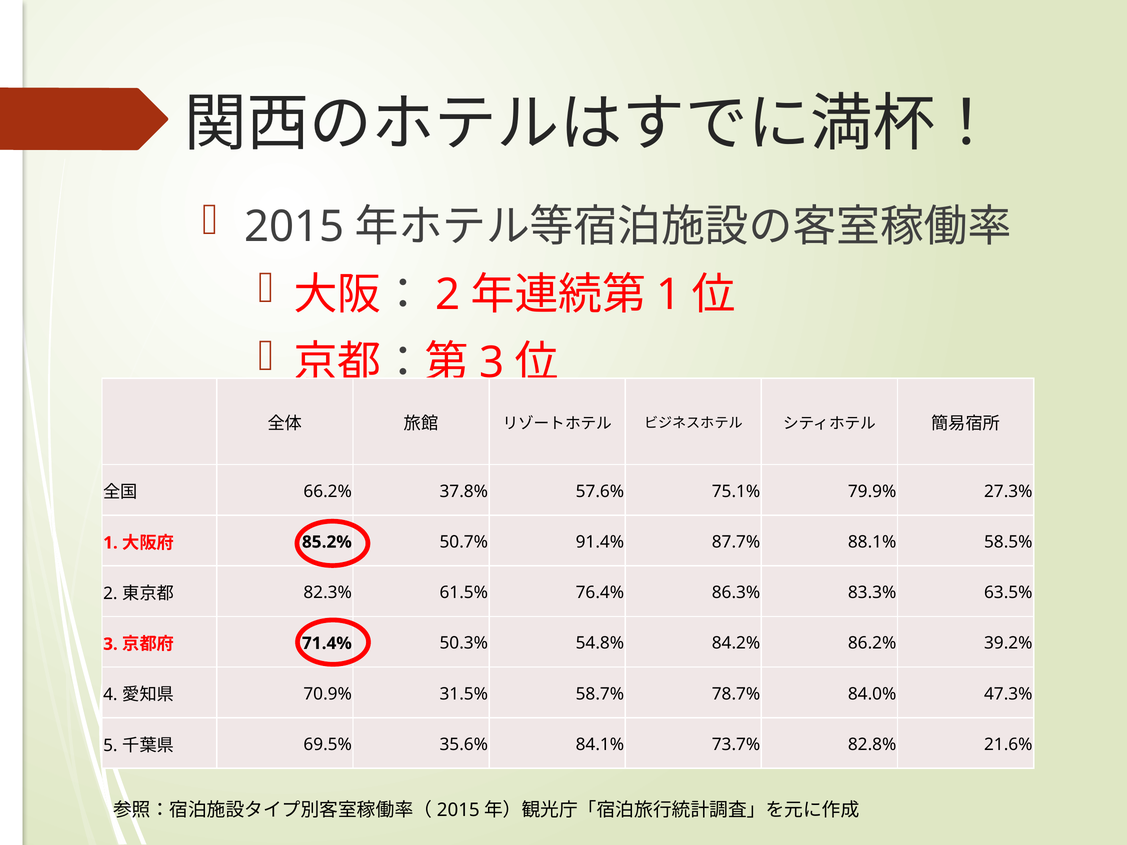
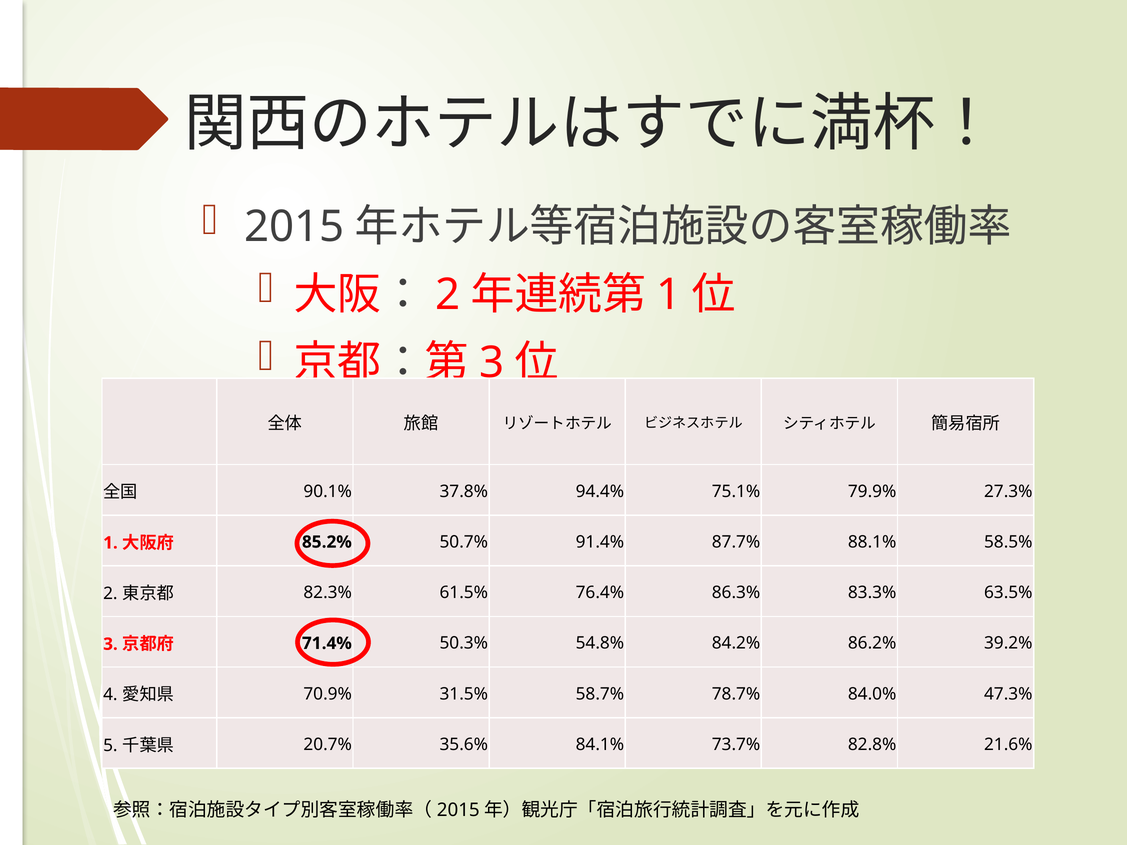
66.2%: 66.2% -> 90.1%
57.6%: 57.6% -> 94.4%
69.5%: 69.5% -> 20.7%
